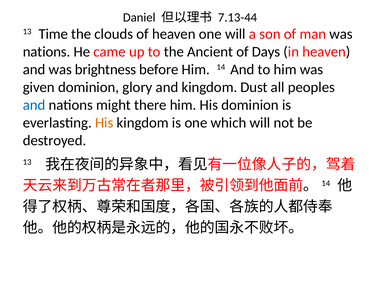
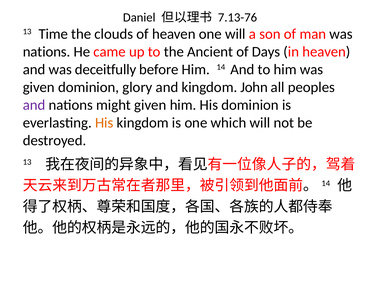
7.13-44: 7.13-44 -> 7.13-76
brightness: brightness -> deceitfully
Dust: Dust -> John
and at (34, 105) colour: blue -> purple
might there: there -> given
